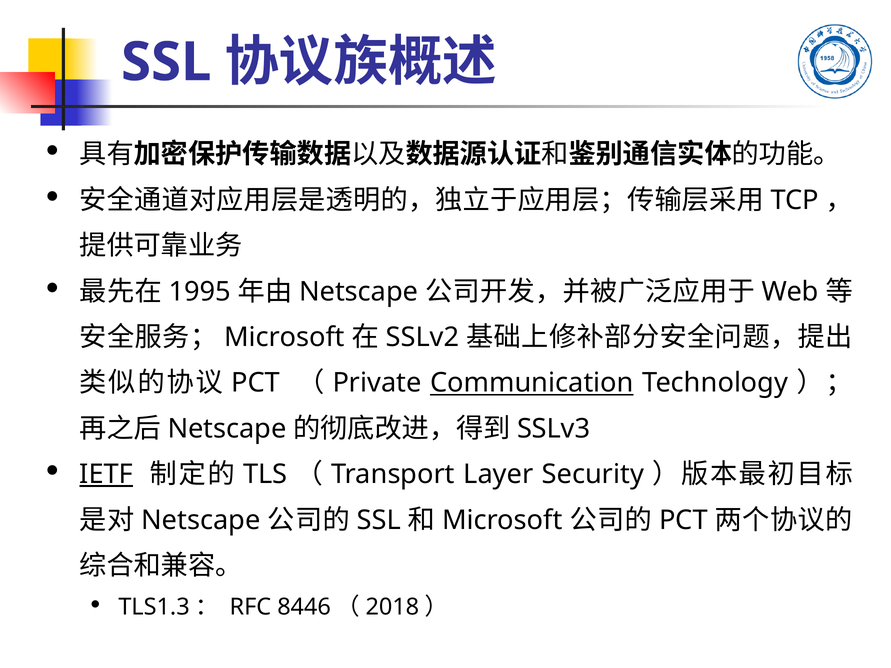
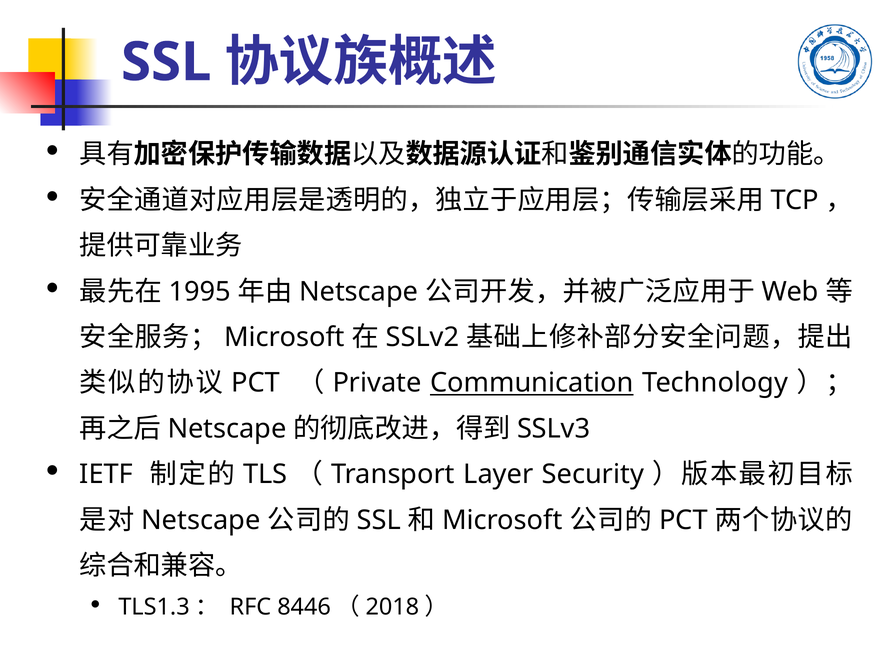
IETF underline: present -> none
